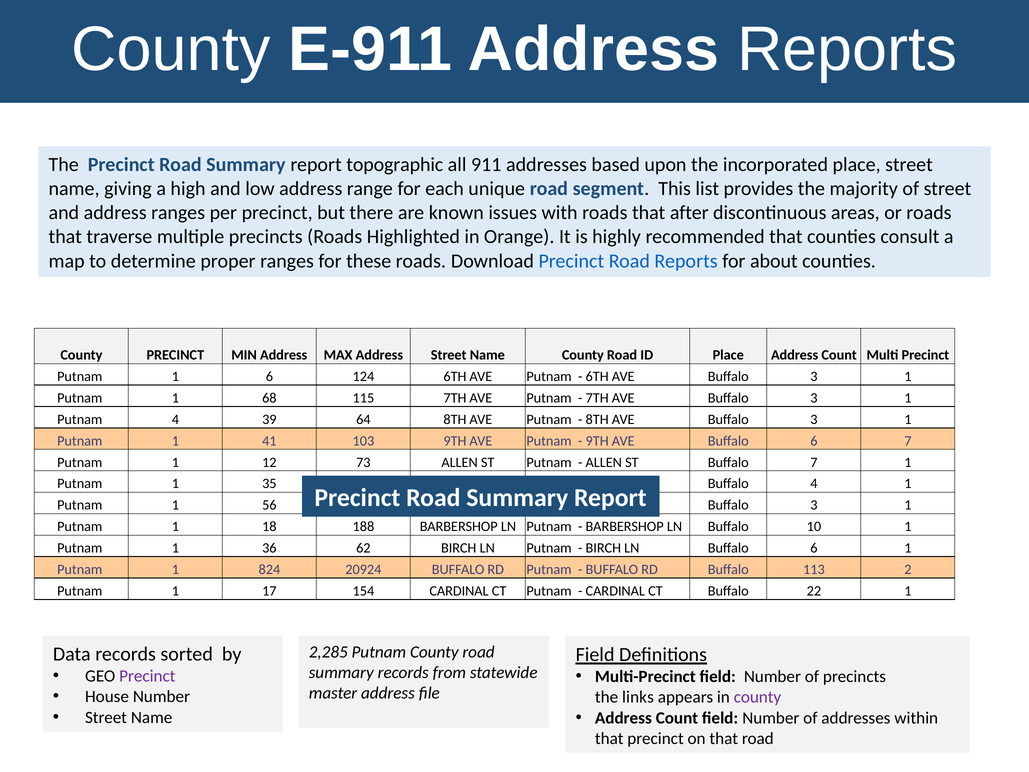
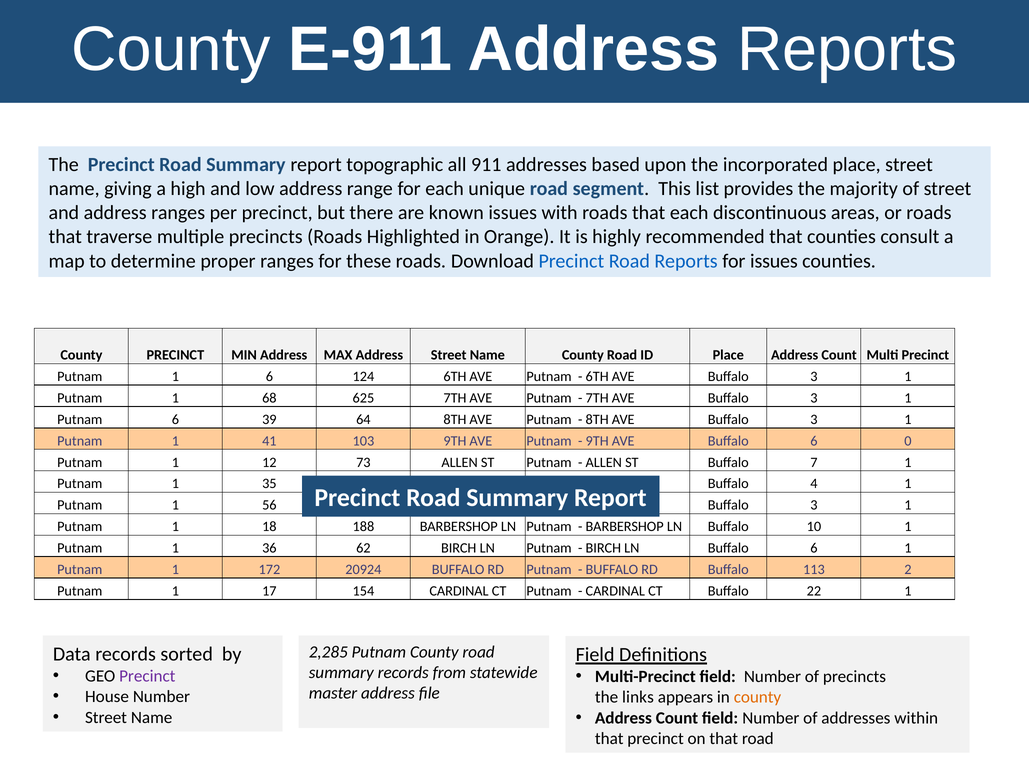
that after: after -> each
for about: about -> issues
115: 115 -> 625
Putnam 4: 4 -> 6
6 7: 7 -> 0
824: 824 -> 172
county at (757, 697) colour: purple -> orange
